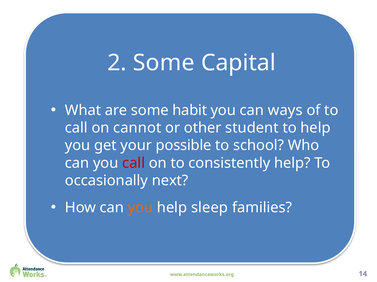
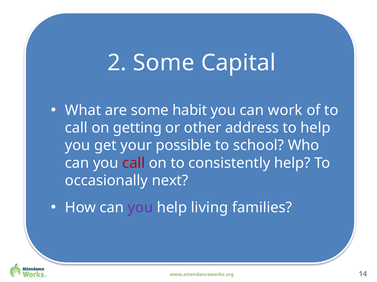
ways: ways -> work
cannot: cannot -> getting
student: student -> address
you at (140, 208) colour: orange -> purple
sleep: sleep -> living
